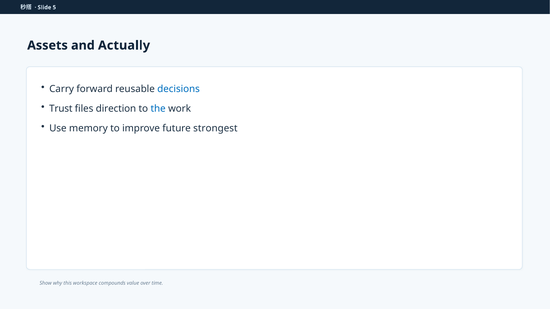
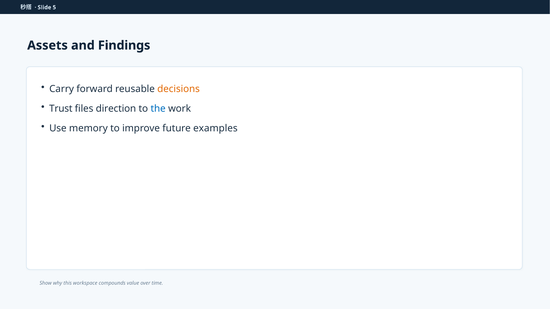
Actually: Actually -> Findings
decisions colour: blue -> orange
strongest: strongest -> examples
